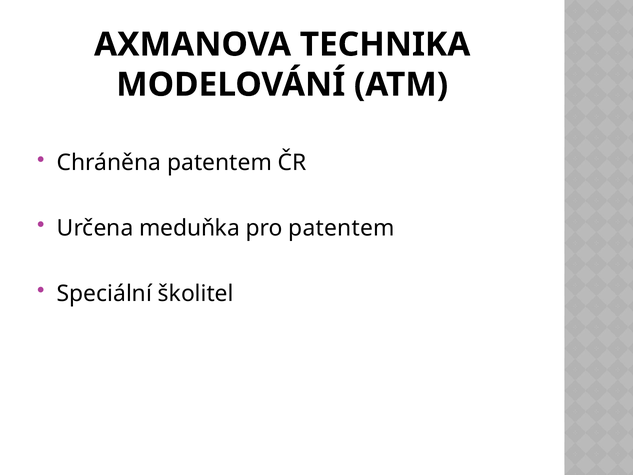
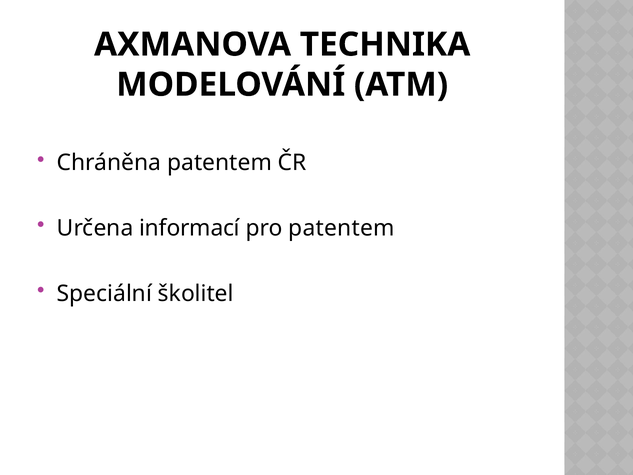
meduňka: meduňka -> informací
